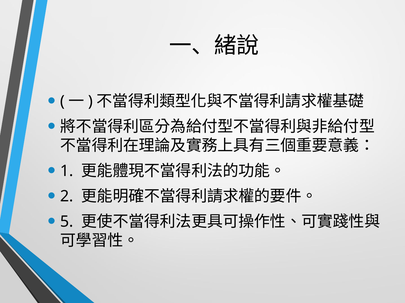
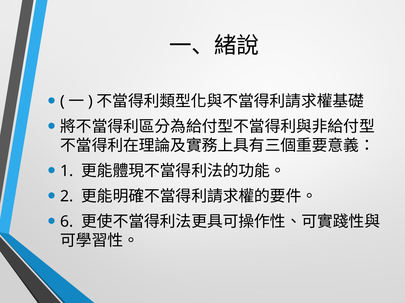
5: 5 -> 6
